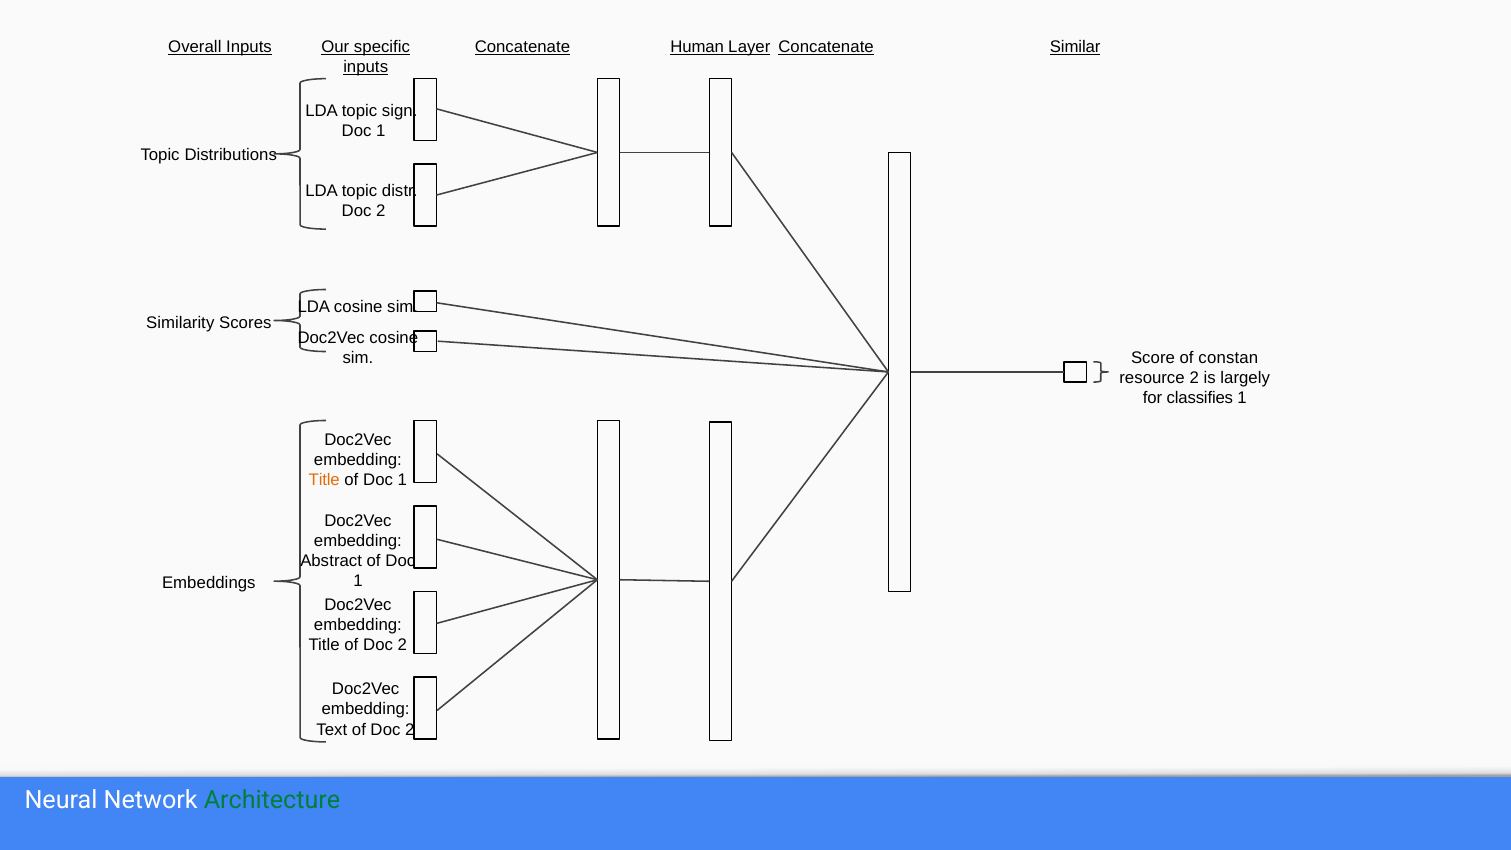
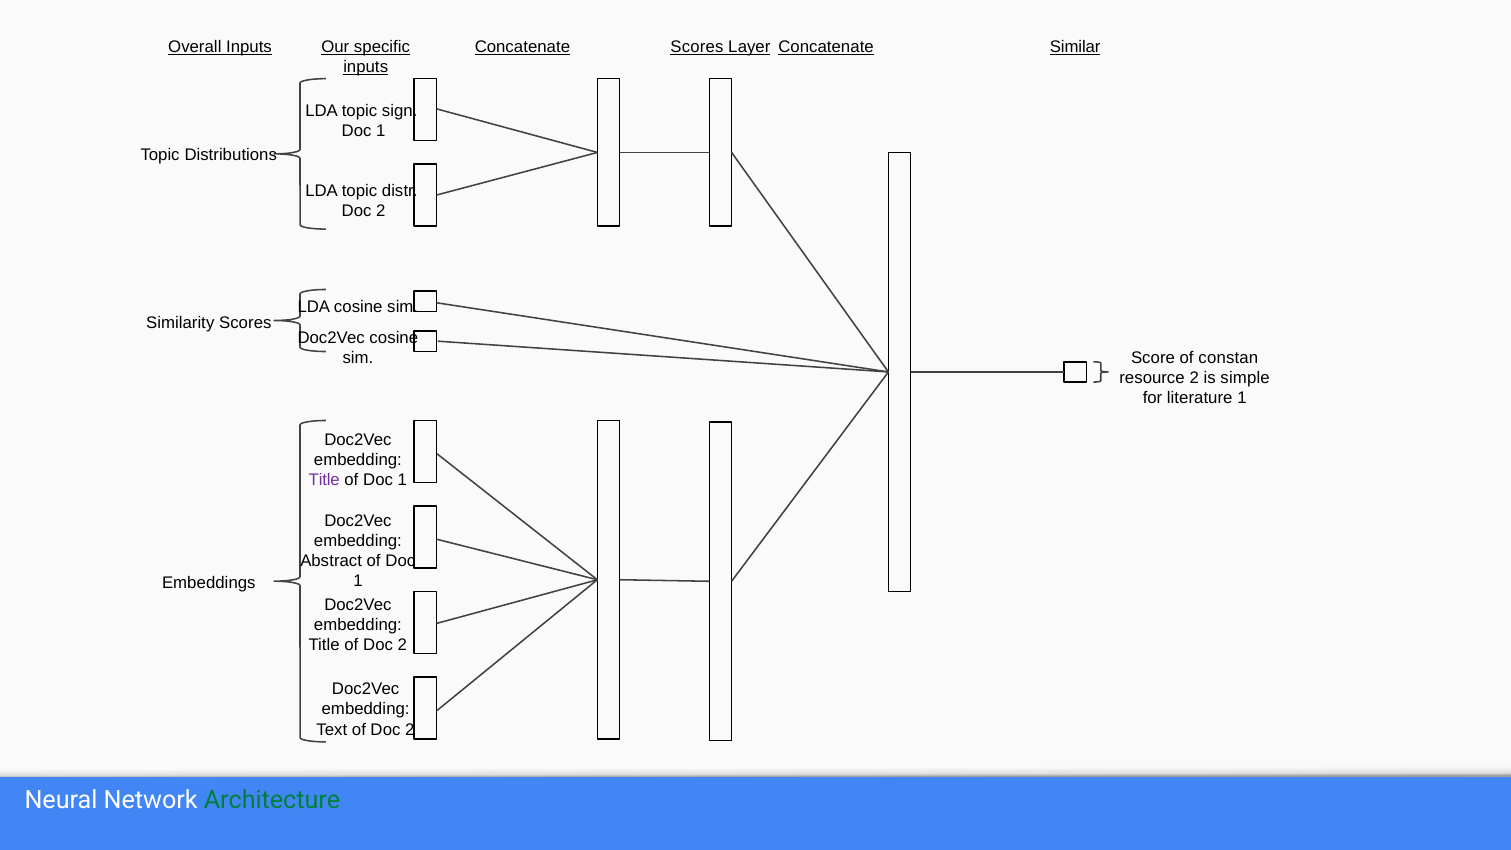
Concatenate Human: Human -> Scores
largely: largely -> simple
classifies: classifies -> literature
Title at (324, 480) colour: orange -> purple
